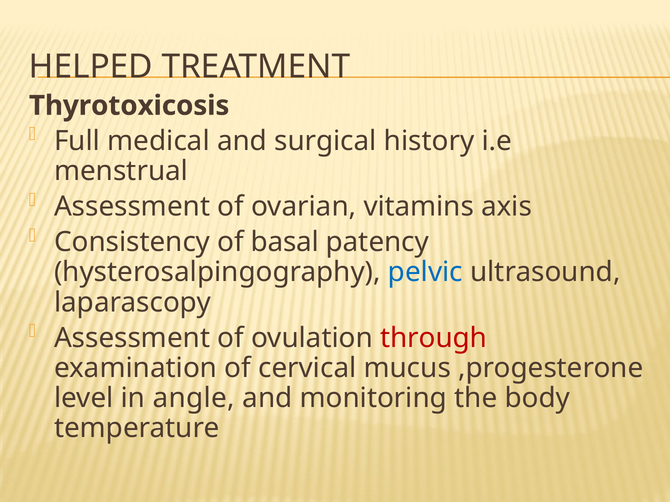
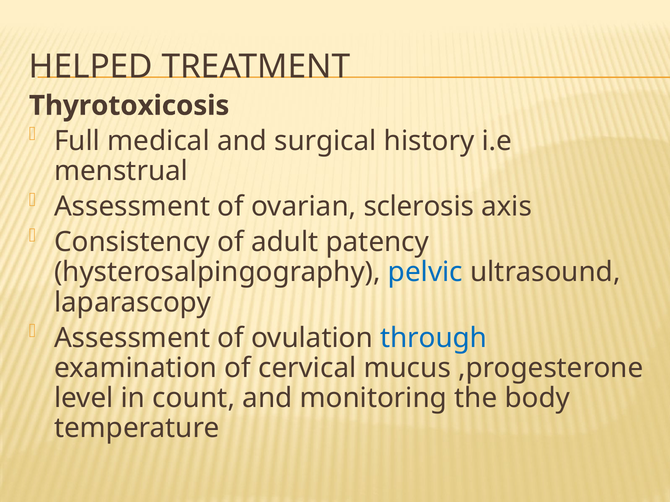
vitamins: vitamins -> sclerosis
basal: basal -> adult
through colour: red -> blue
angle: angle -> count
